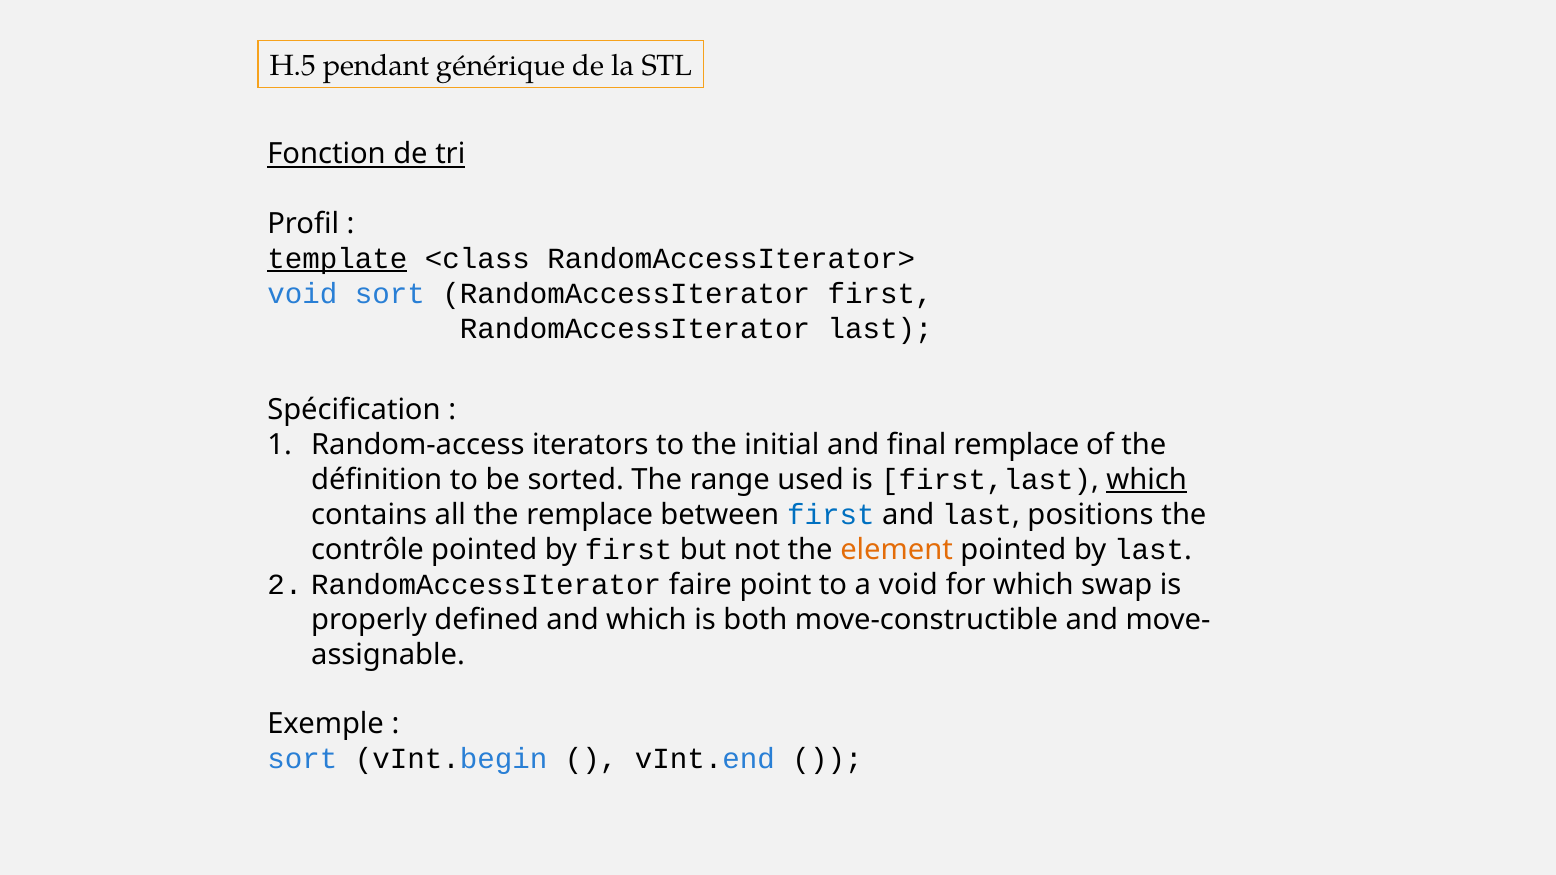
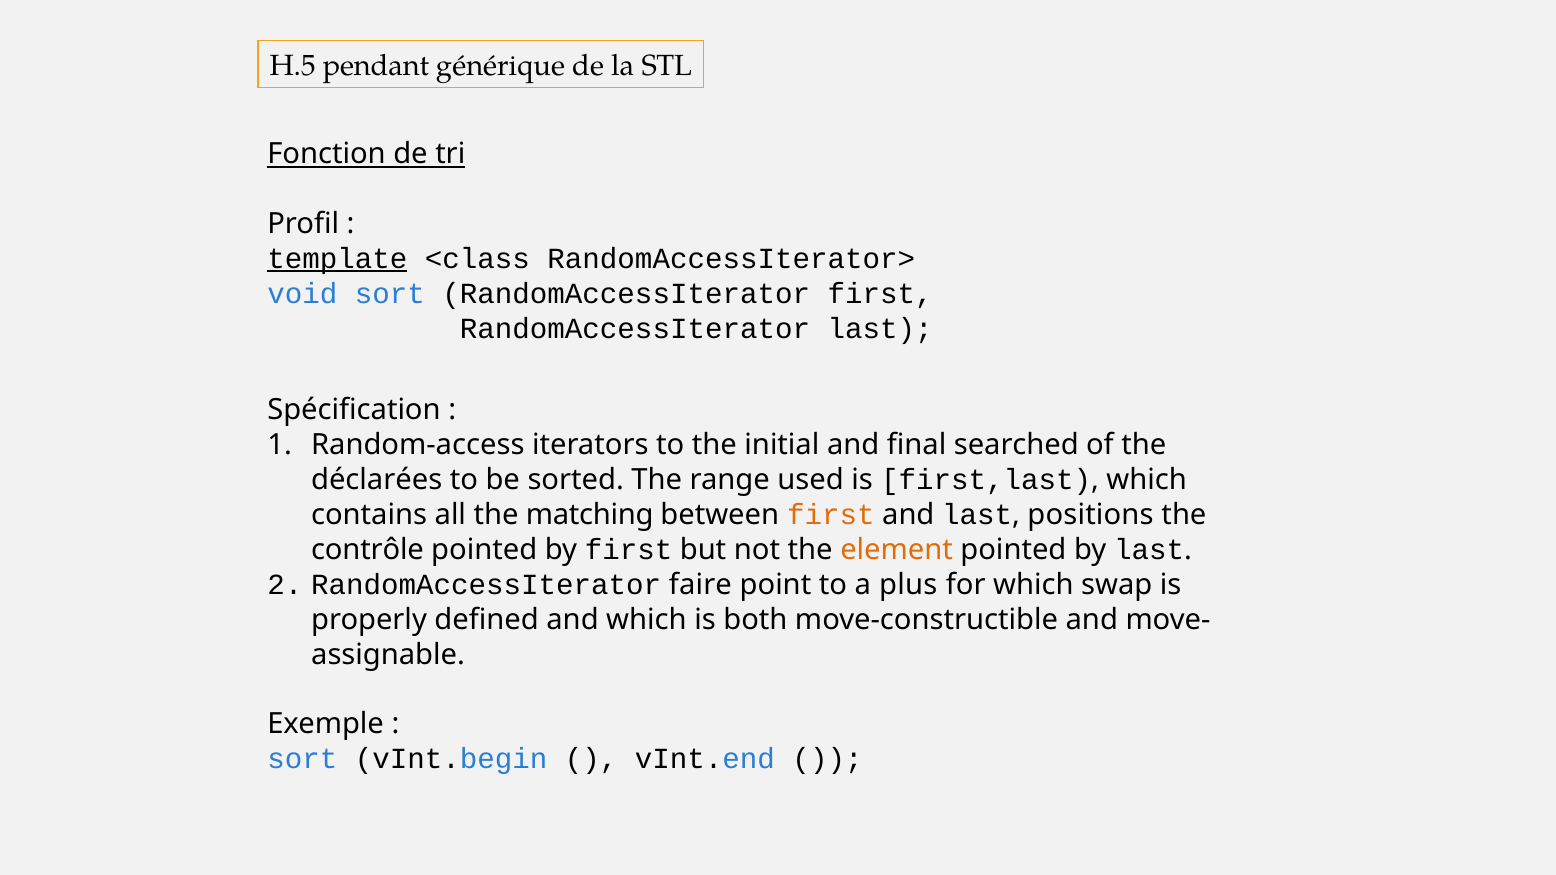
final remplace: remplace -> searched
définition: définition -> déclarées
which at (1147, 480) underline: present -> none
the remplace: remplace -> matching
first at (831, 515) colour: blue -> orange
a void: void -> plus
